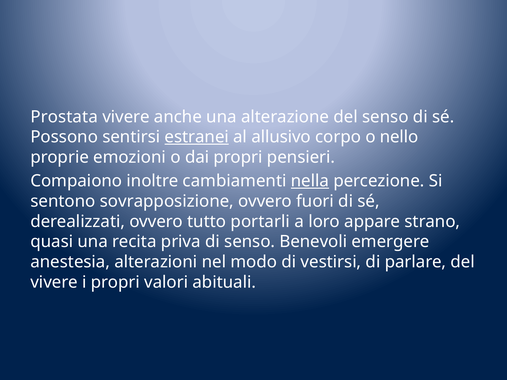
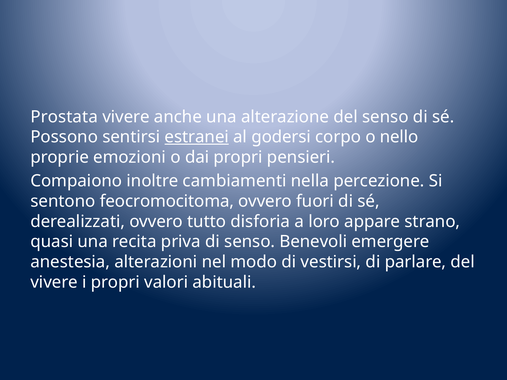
allusivo: allusivo -> godersi
nella underline: present -> none
sovrapposizione: sovrapposizione -> feocromocitoma
portarli: portarli -> disforia
